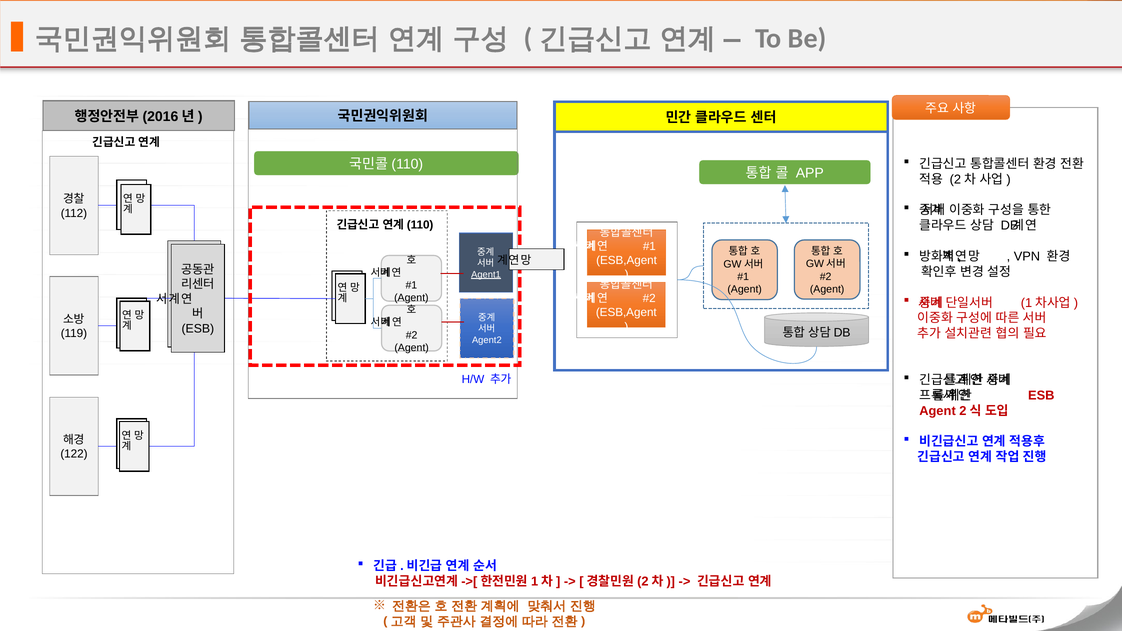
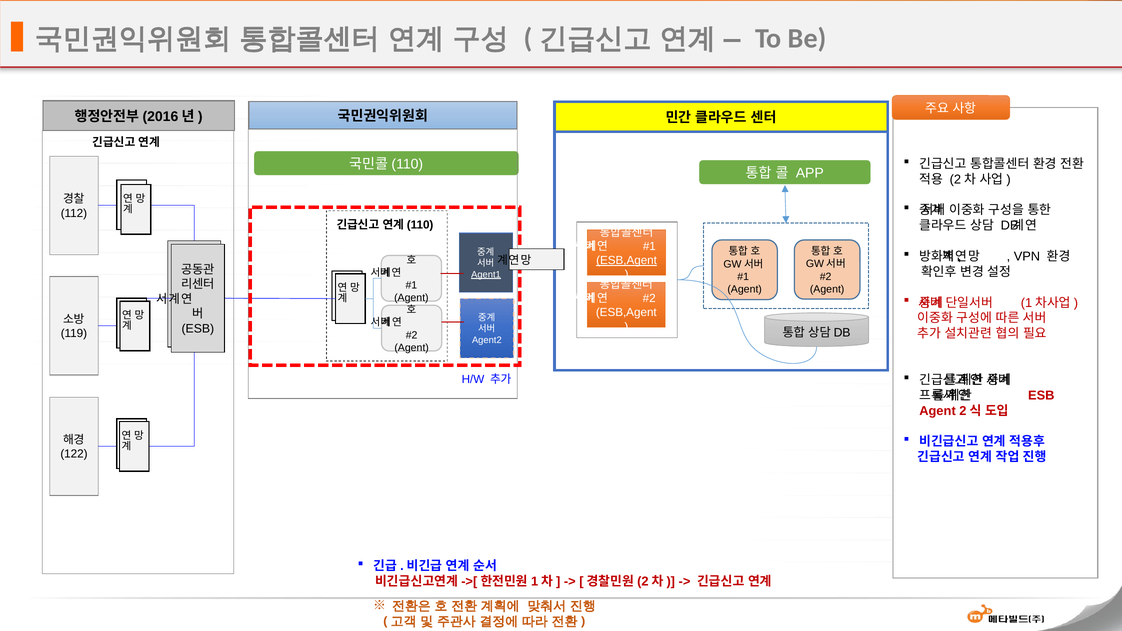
ESB,Agent at (627, 260) underline: none -> present
